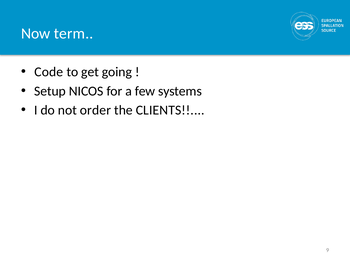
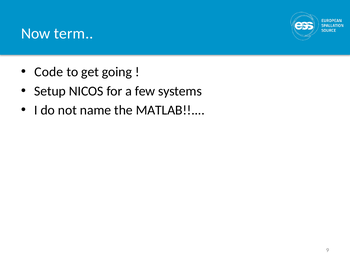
order: order -> name
CLIENTS: CLIENTS -> MATLAB
